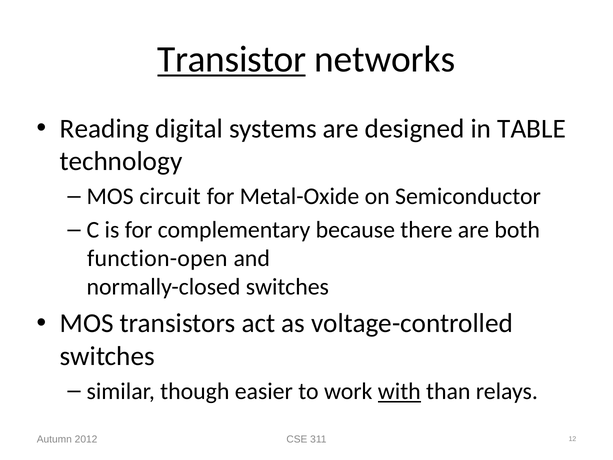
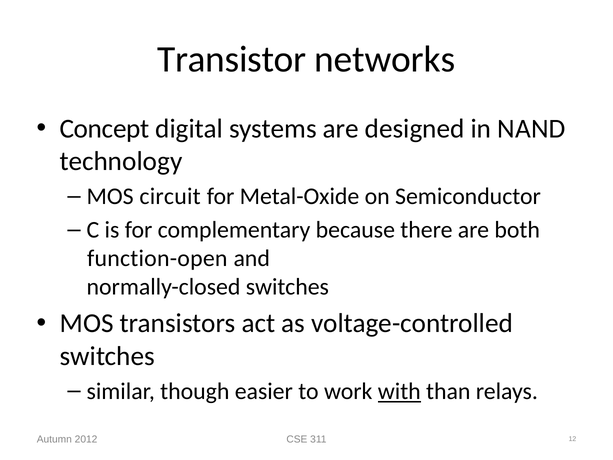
Transistor underline: present -> none
Reading: Reading -> Concept
TABLE: TABLE -> NAND
